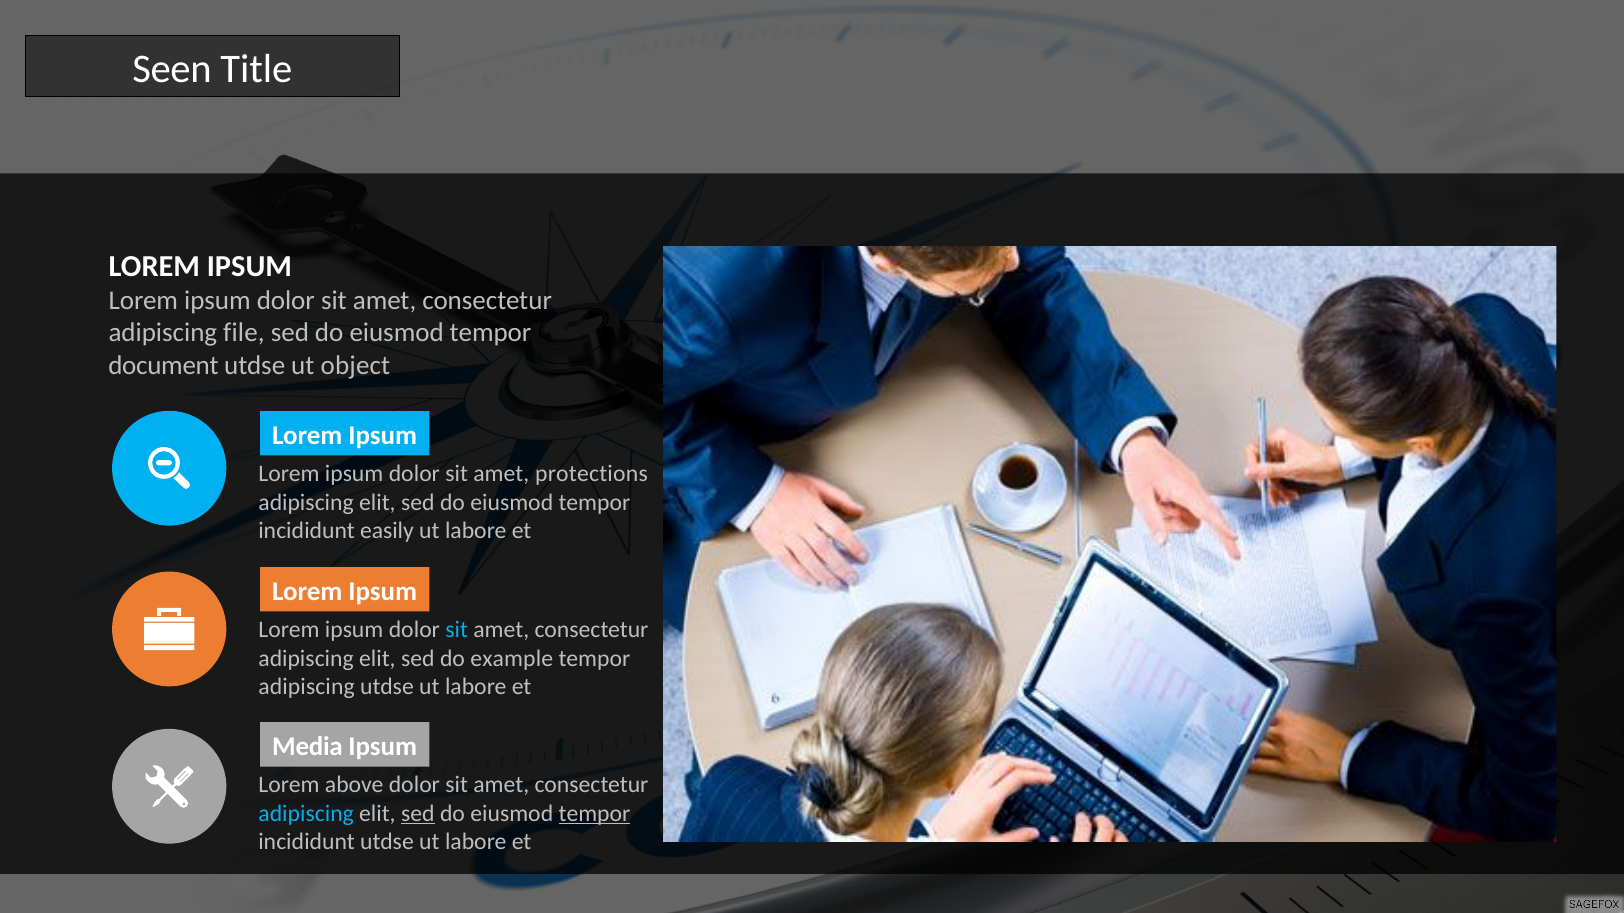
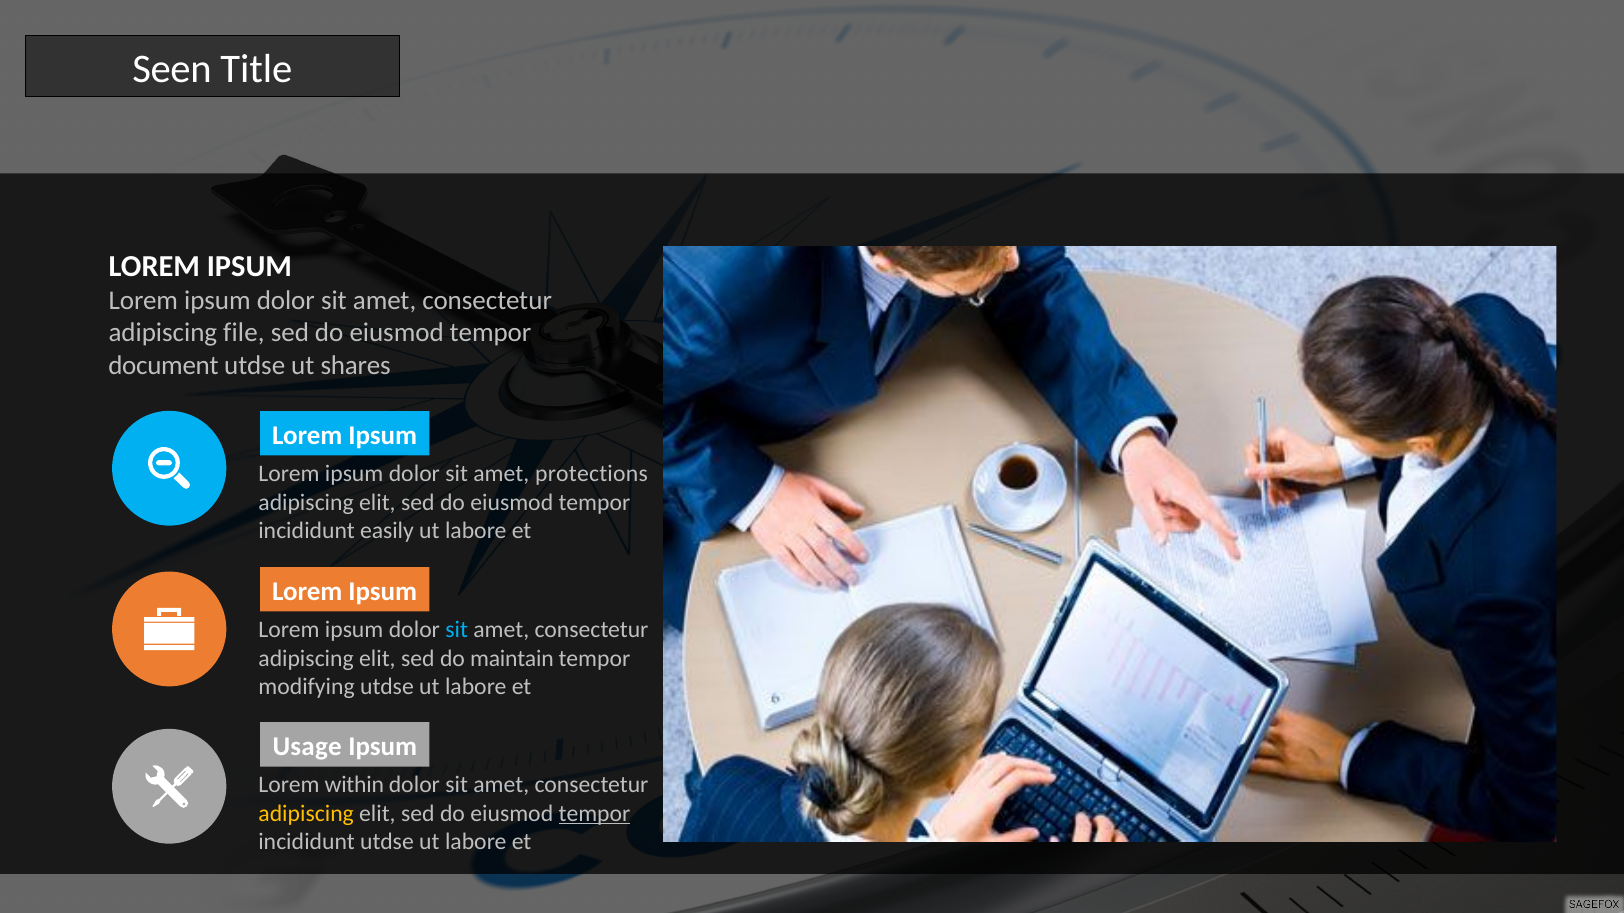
object: object -> shares
example: example -> maintain
adipiscing at (307, 687): adipiscing -> modifying
Media: Media -> Usage
above: above -> within
adipiscing at (306, 814) colour: light blue -> yellow
sed at (418, 814) underline: present -> none
